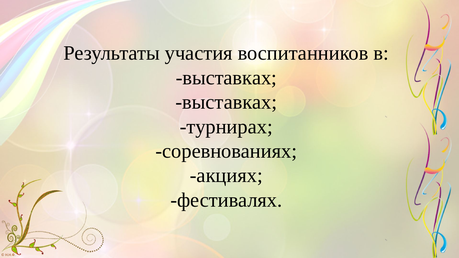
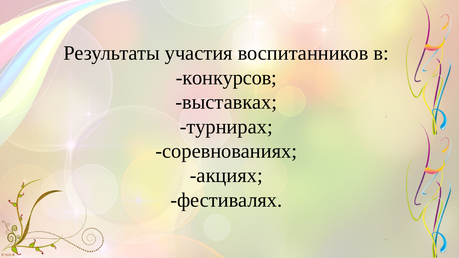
выставках at (226, 78): выставках -> конкурсов
